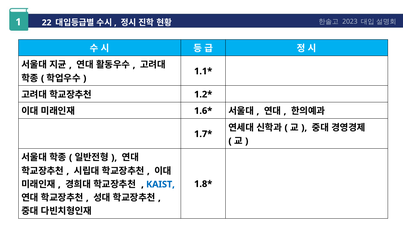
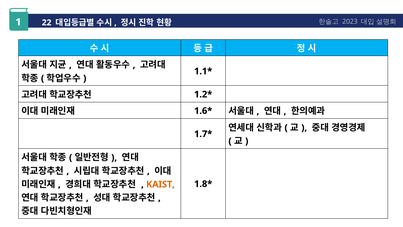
KAIST colour: blue -> orange
